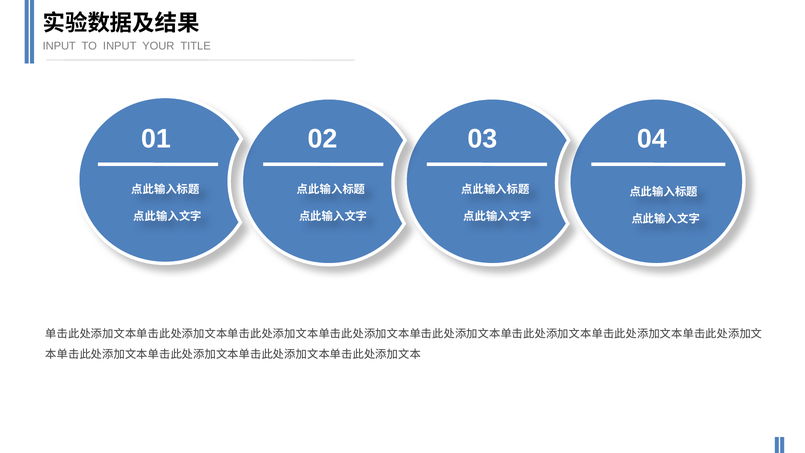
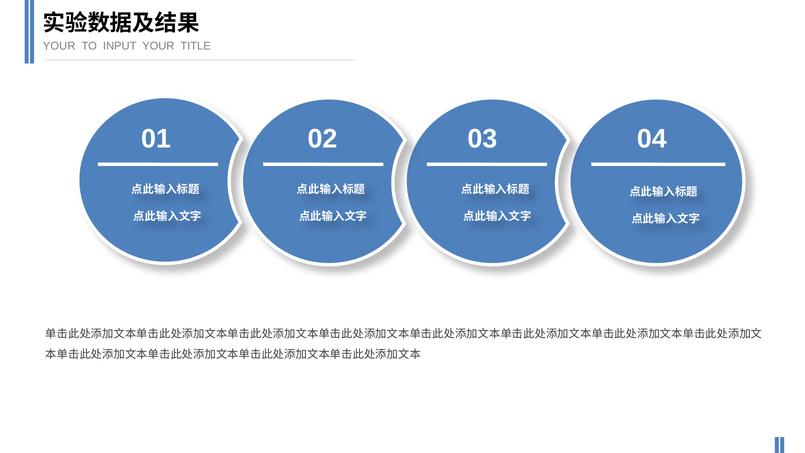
INPUT at (59, 46): INPUT -> YOUR
